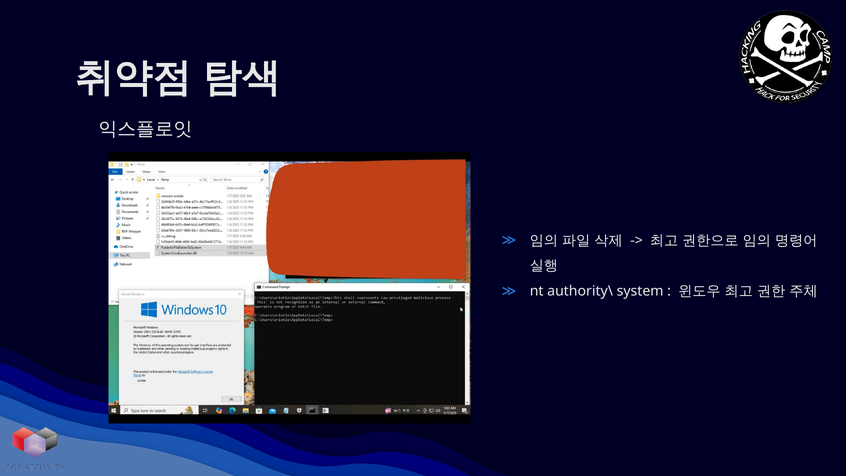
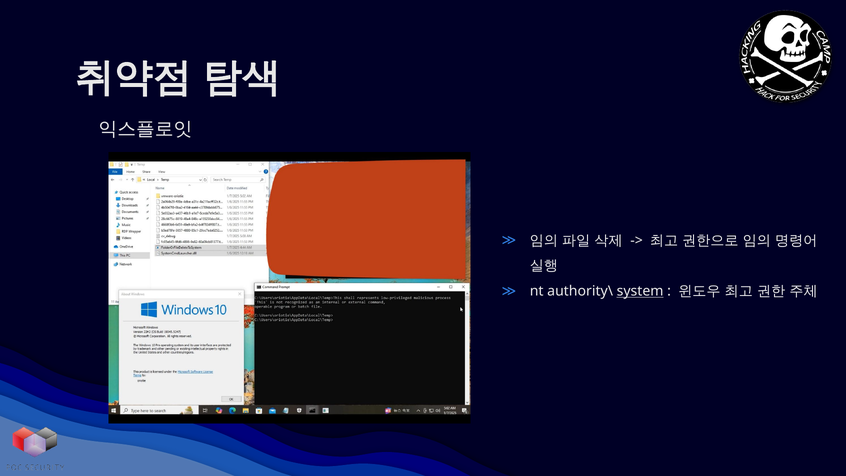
system underline: none -> present
